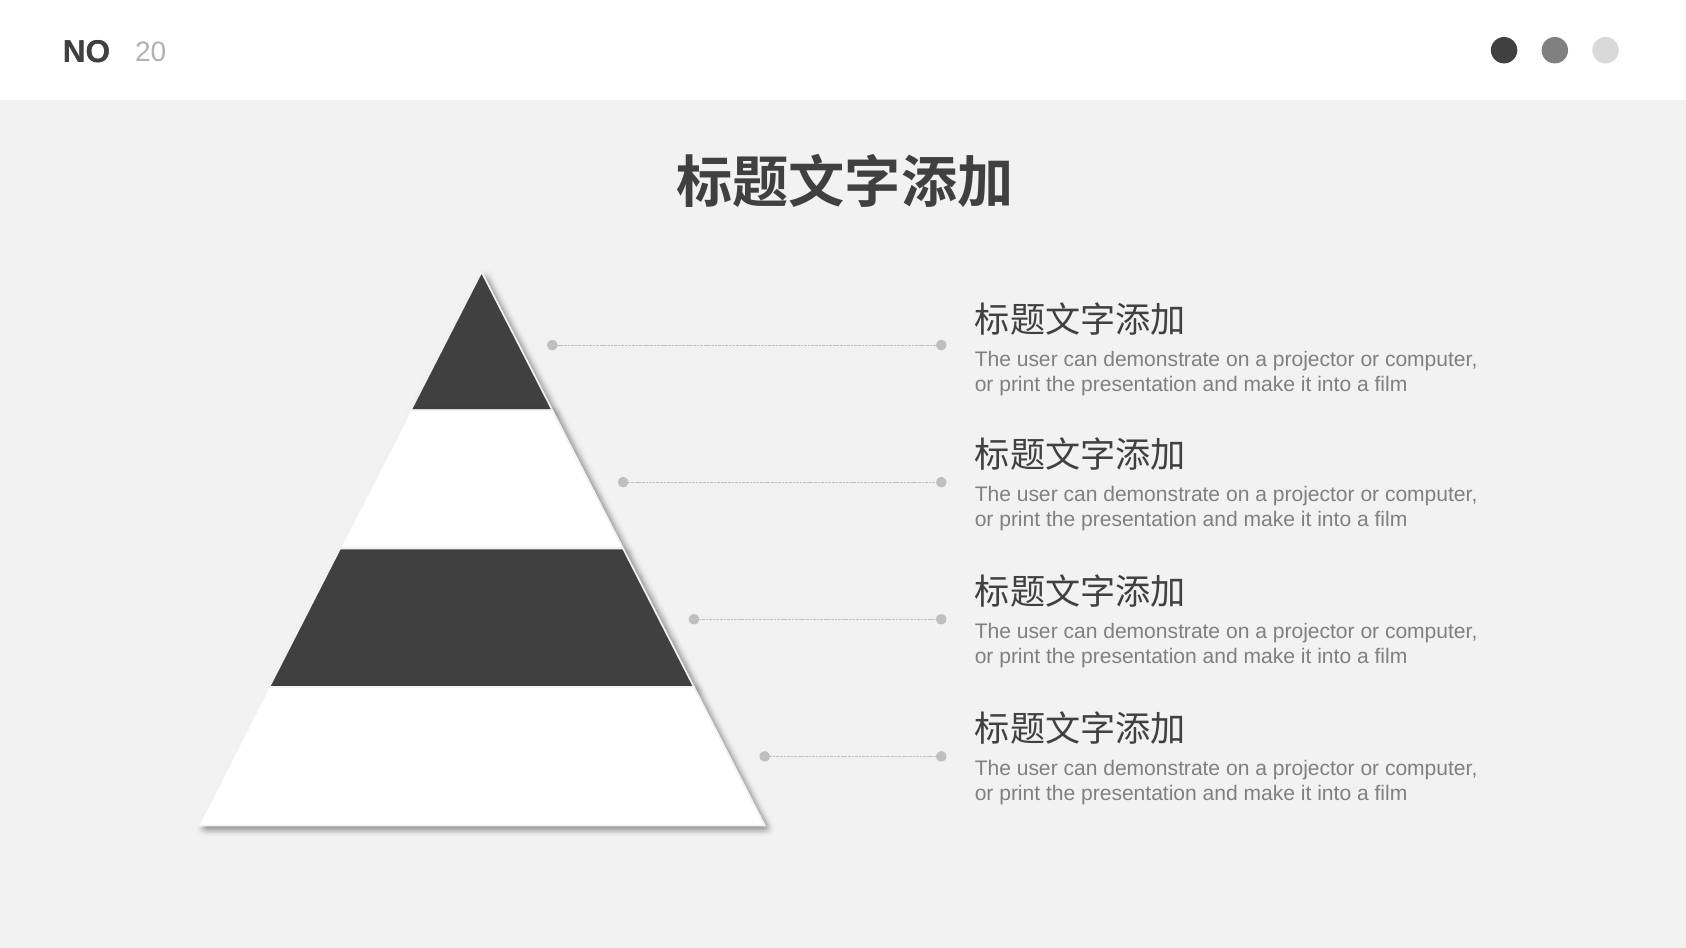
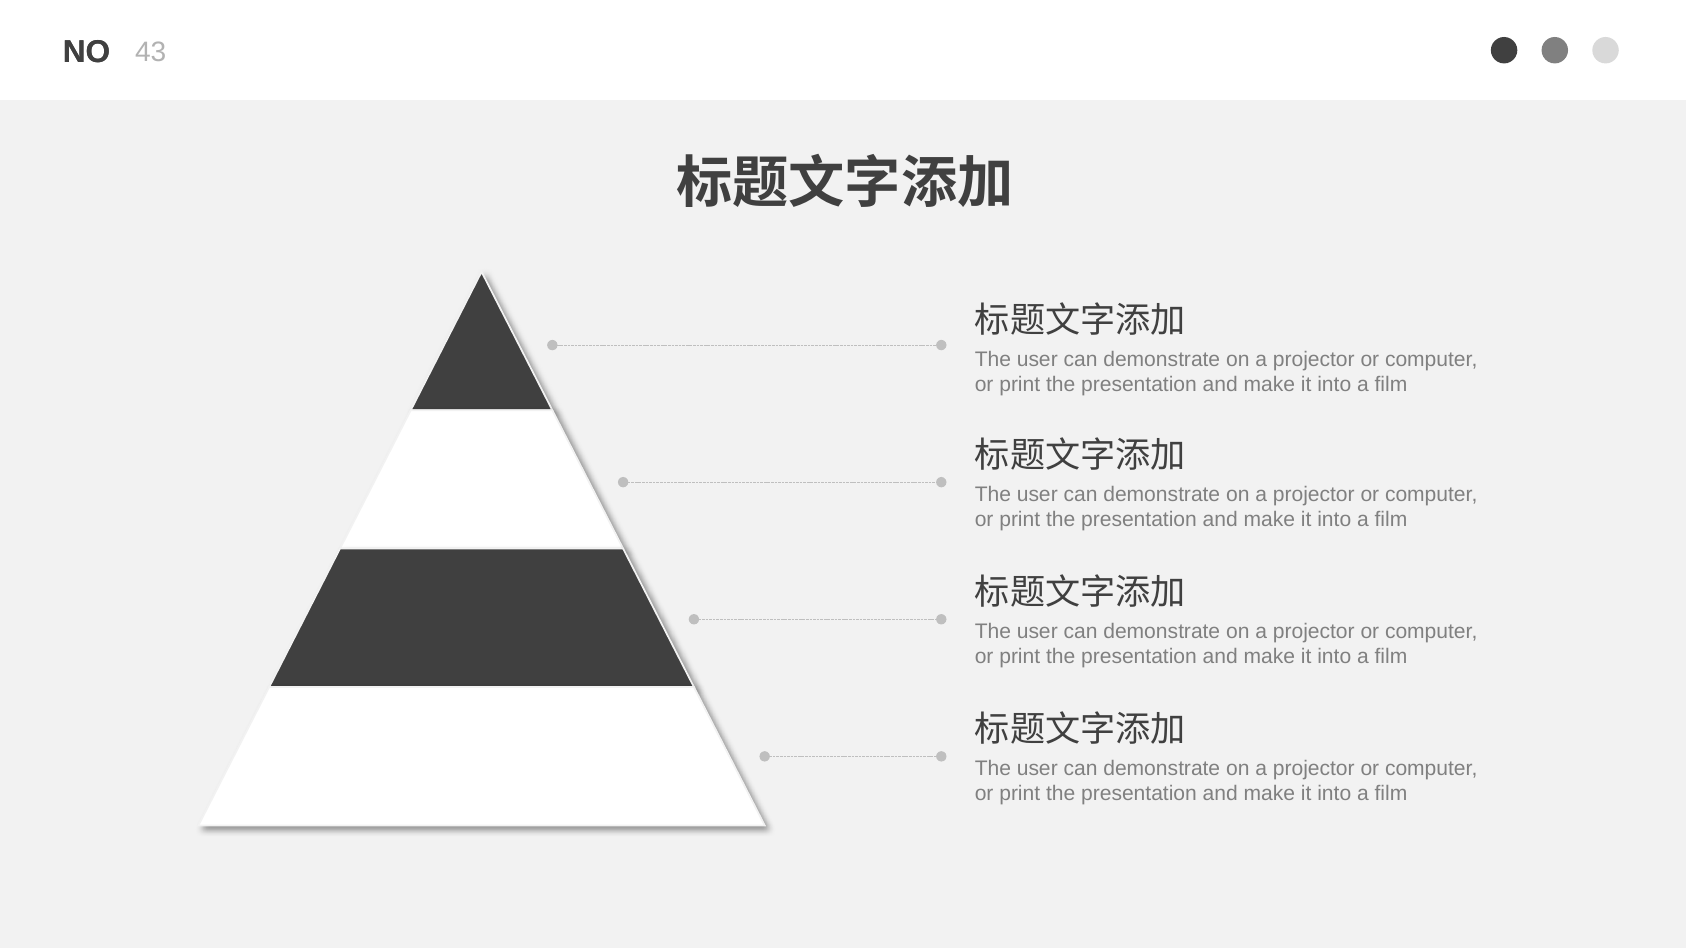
20: 20 -> 43
